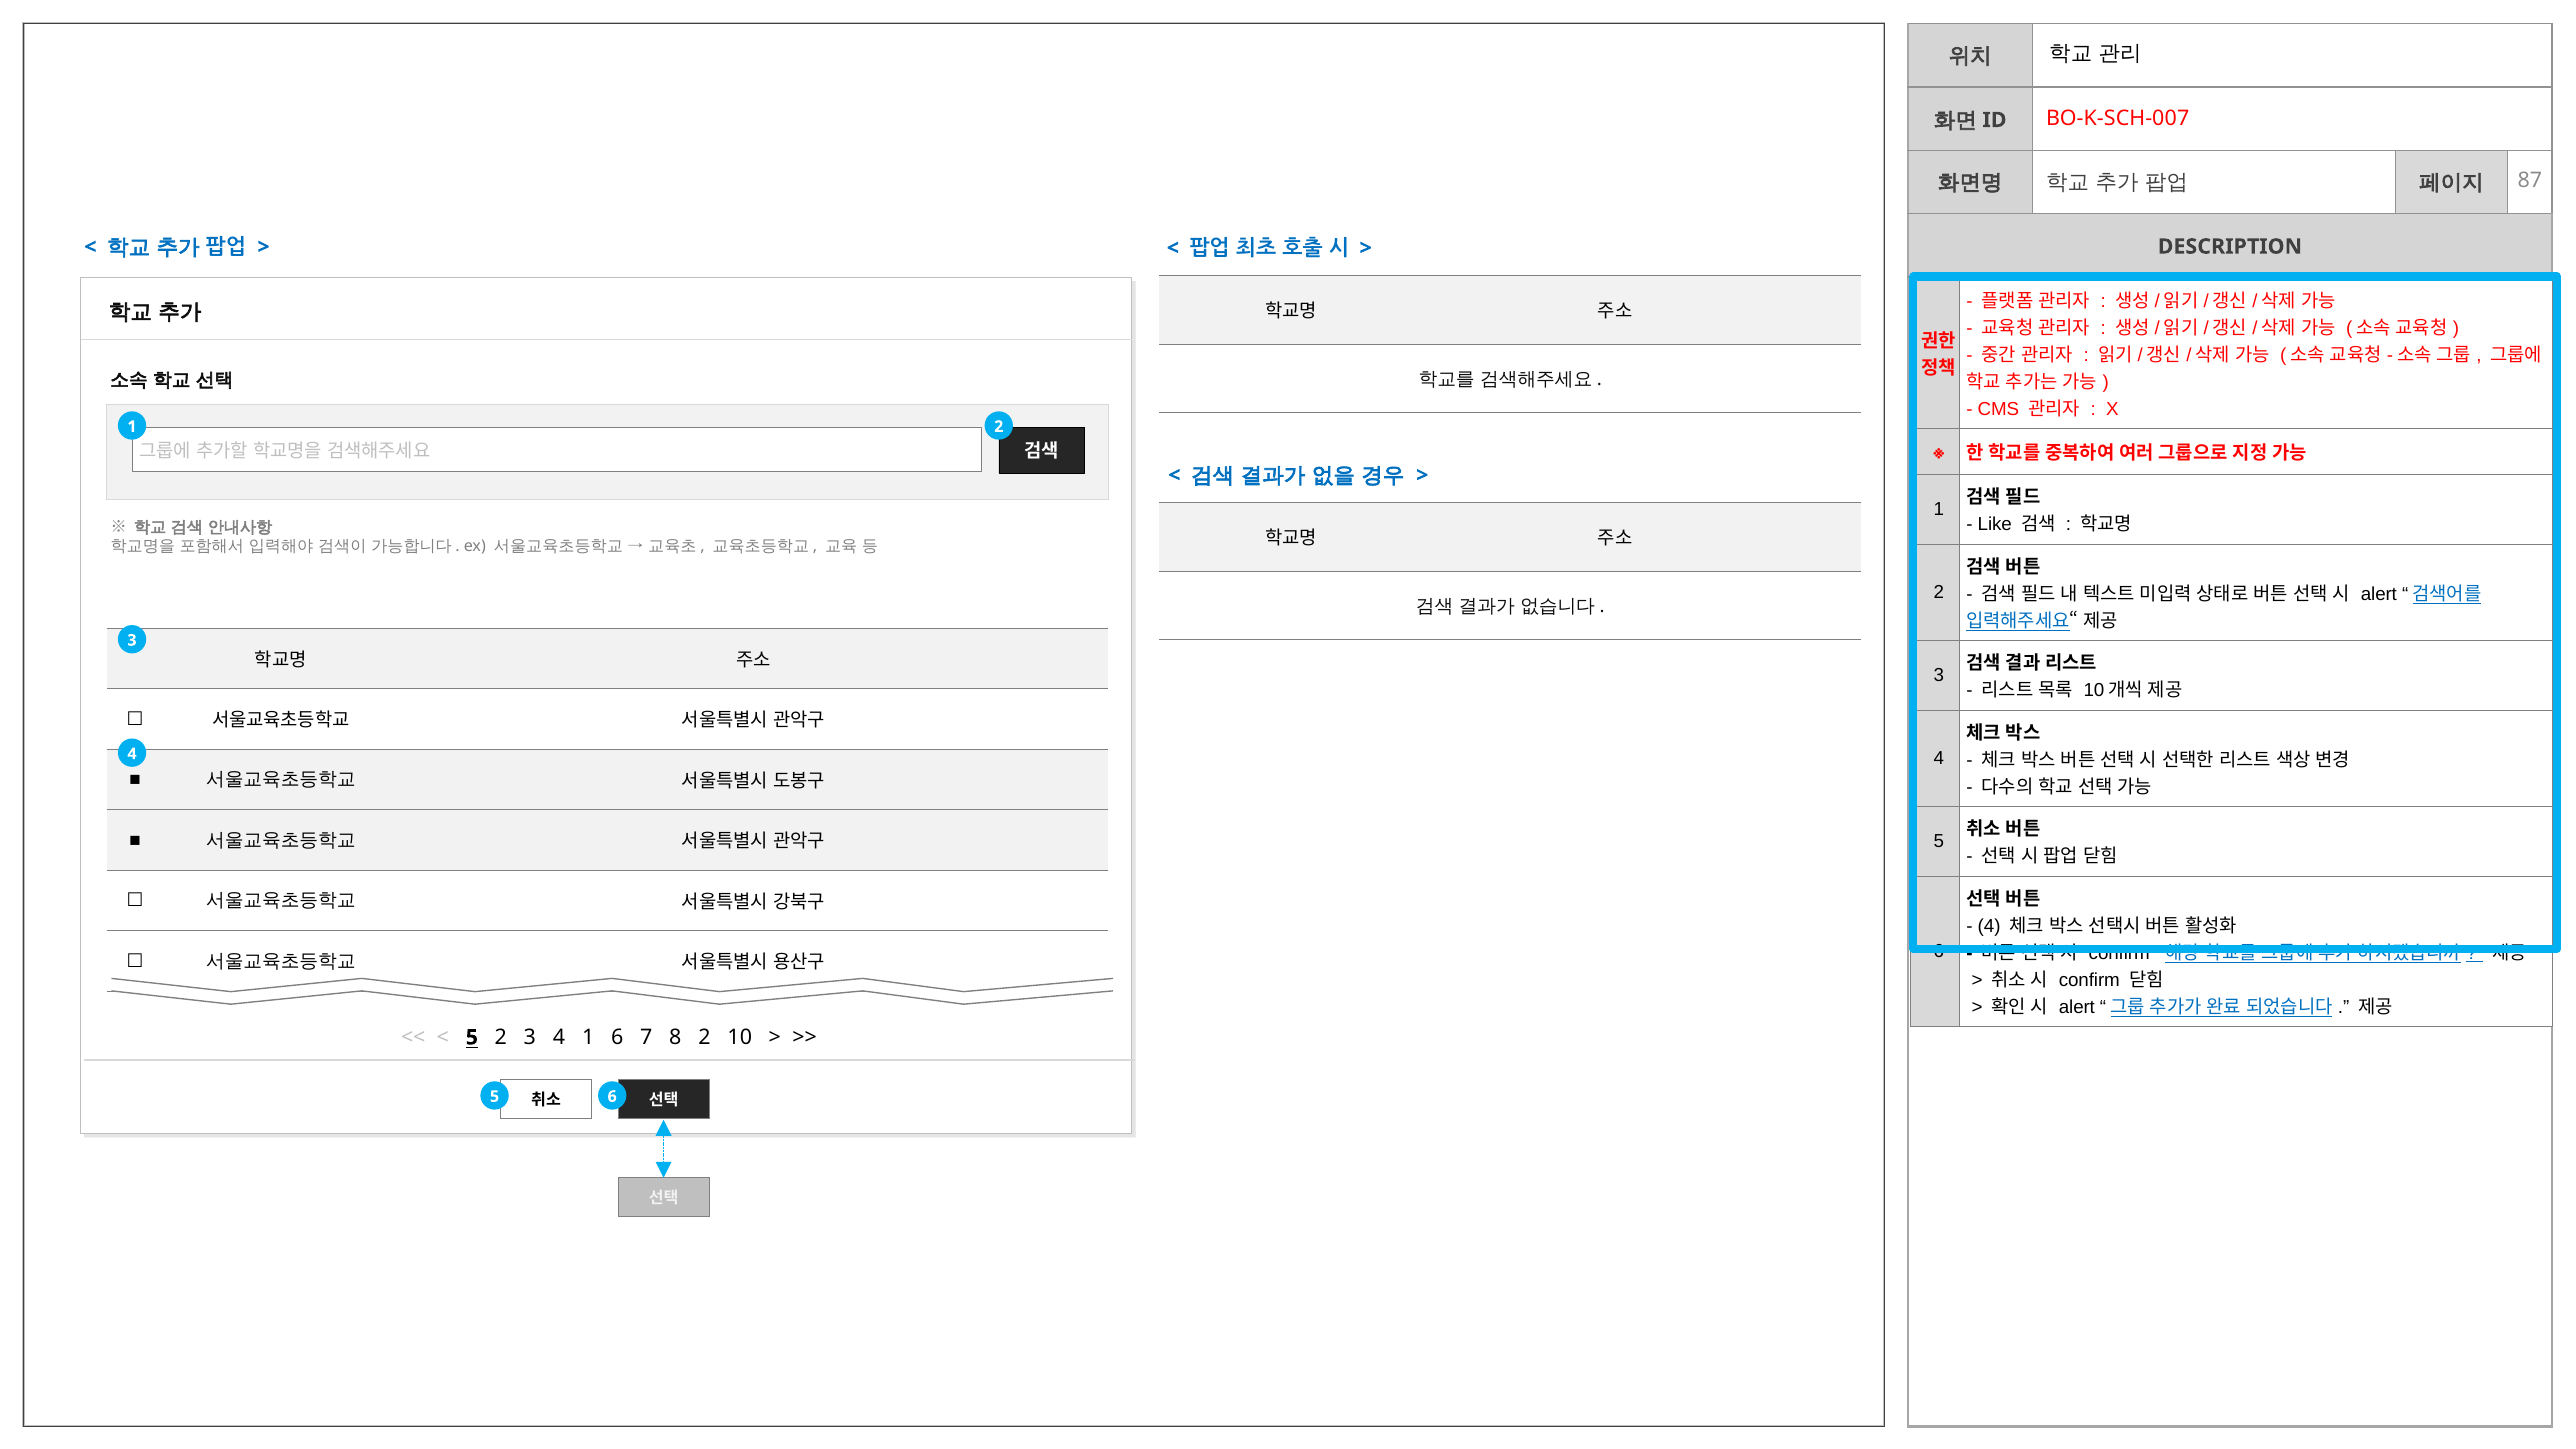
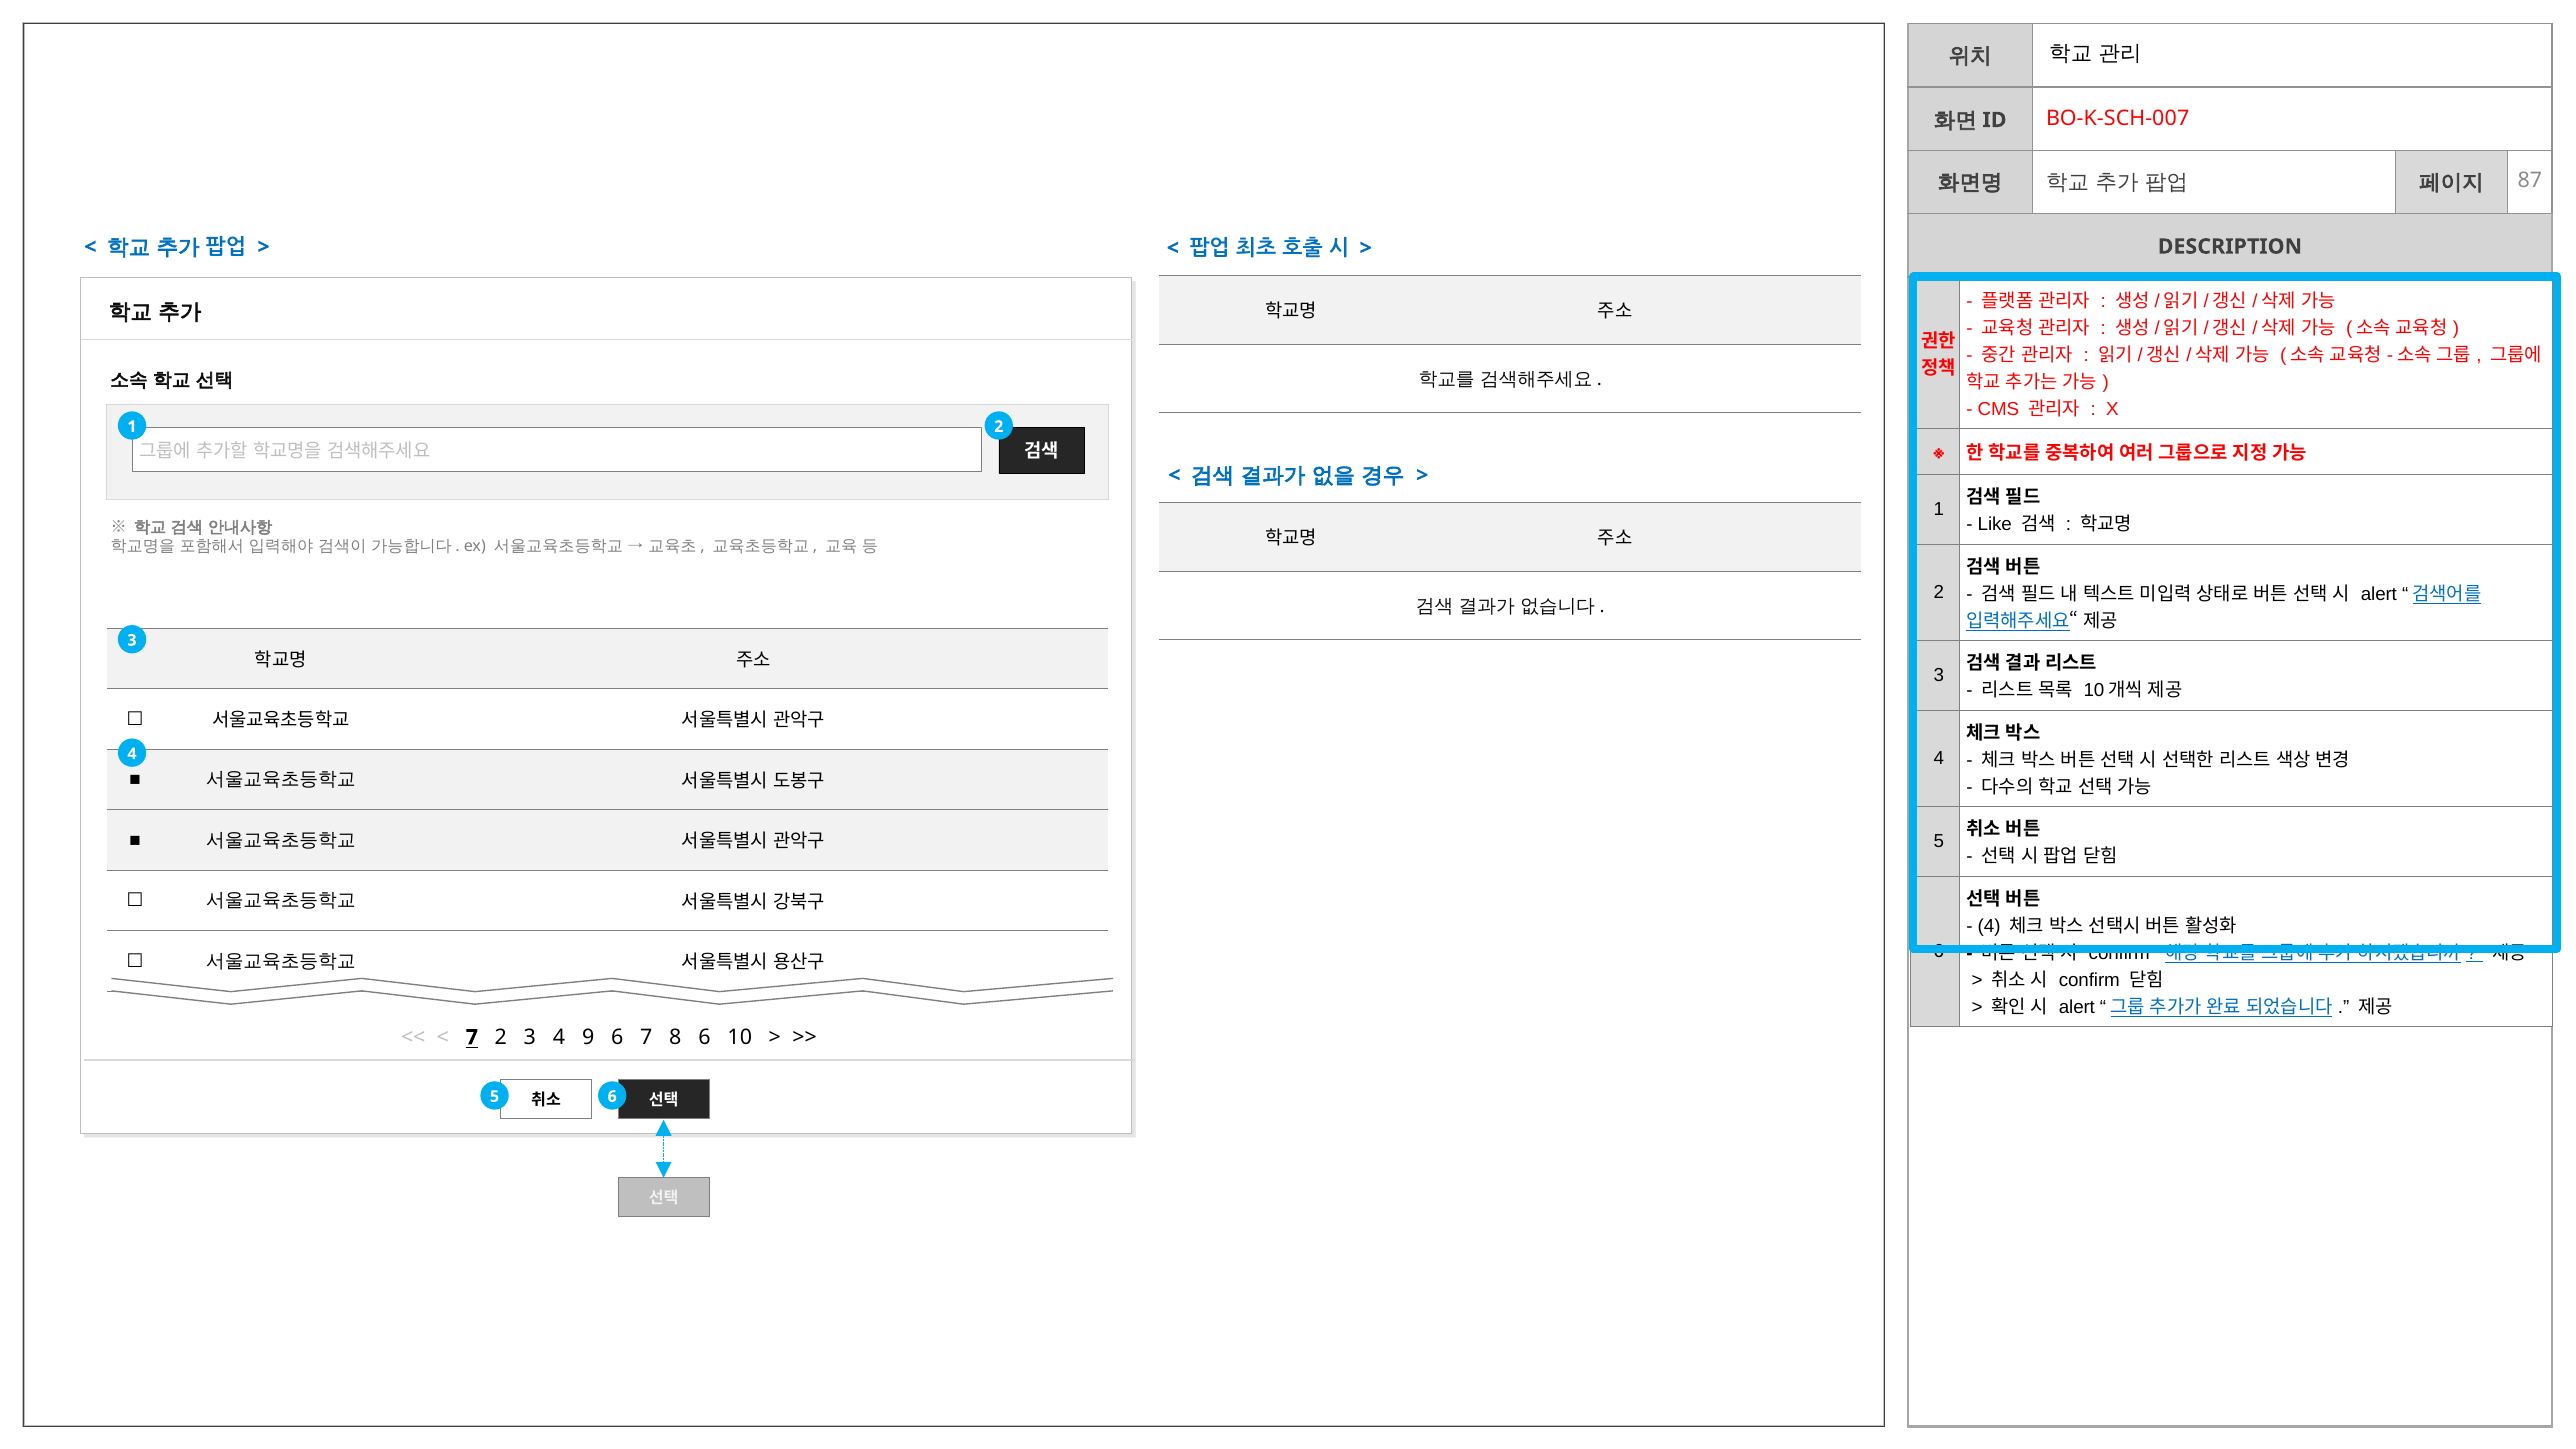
5 at (472, 1037): 5 -> 7
4 1: 1 -> 9
8 2: 2 -> 6
